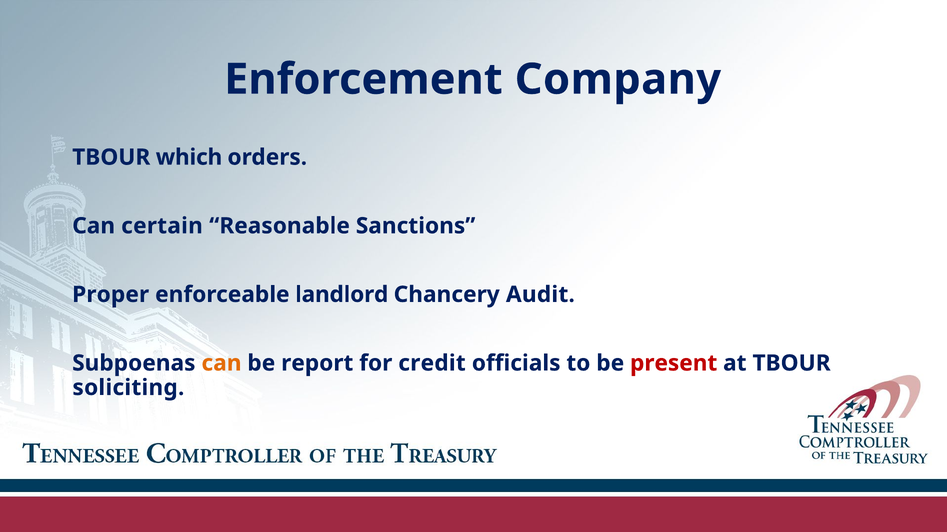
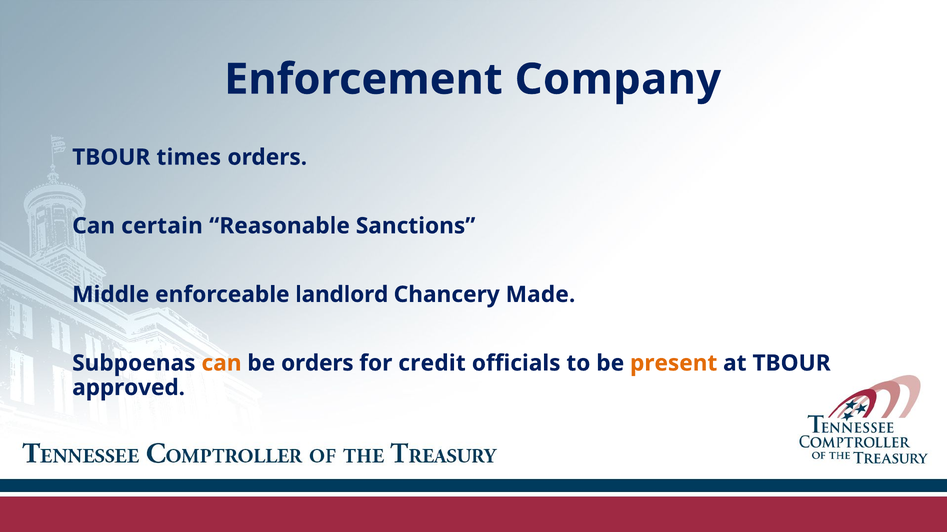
which: which -> times
Proper: Proper -> Middle
Audit: Audit -> Made
be report: report -> orders
present colour: red -> orange
soliciting: soliciting -> approved
